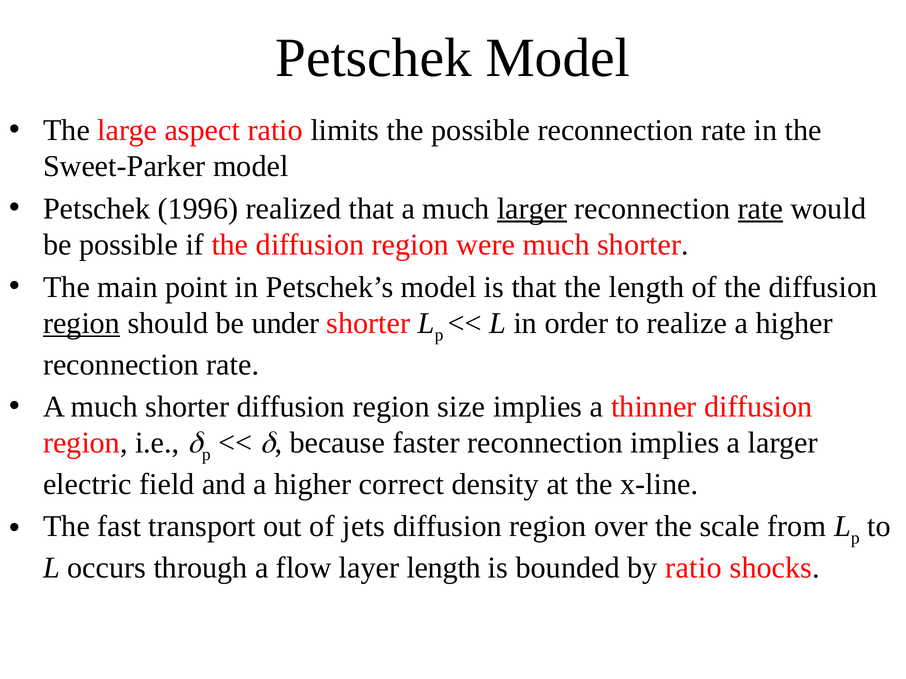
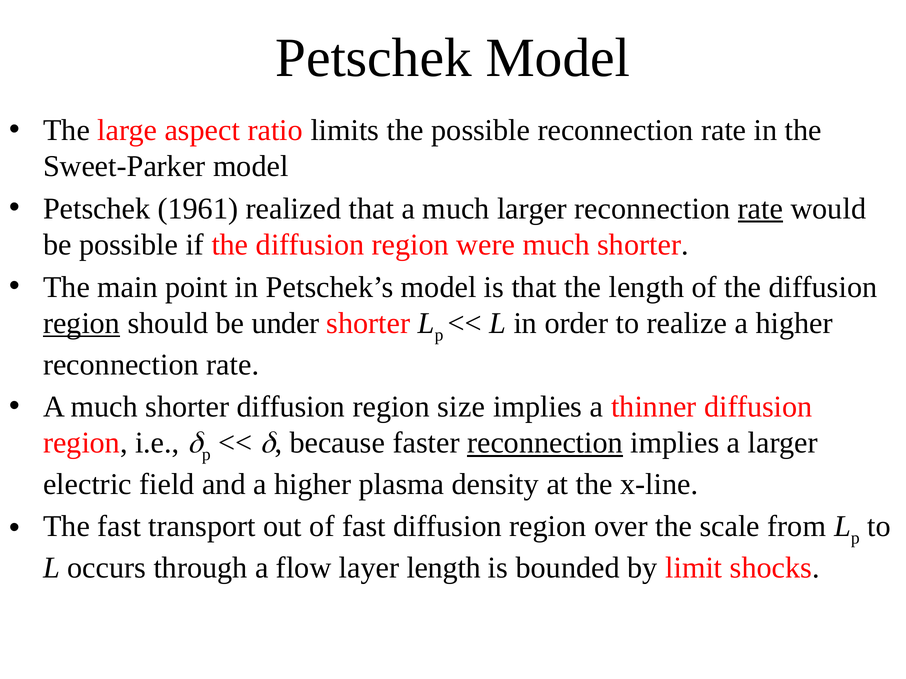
1996: 1996 -> 1961
larger at (532, 209) underline: present -> none
reconnection at (545, 443) underline: none -> present
correct: correct -> plasma
of jets: jets -> fast
by ratio: ratio -> limit
